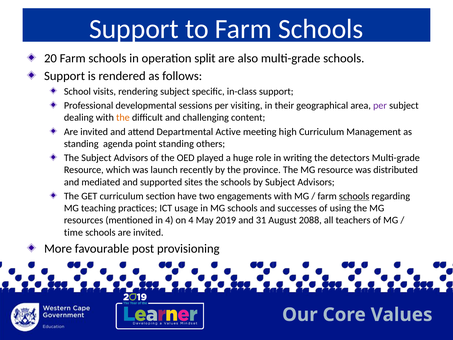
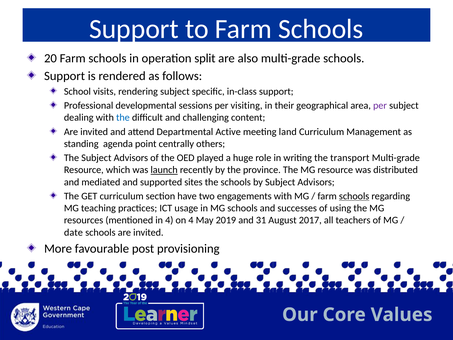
the at (123, 118) colour: orange -> blue
high: high -> land
point standing: standing -> centrally
detectors: detectors -> transport
launch underline: none -> present
2088: 2088 -> 2017
time: time -> date
